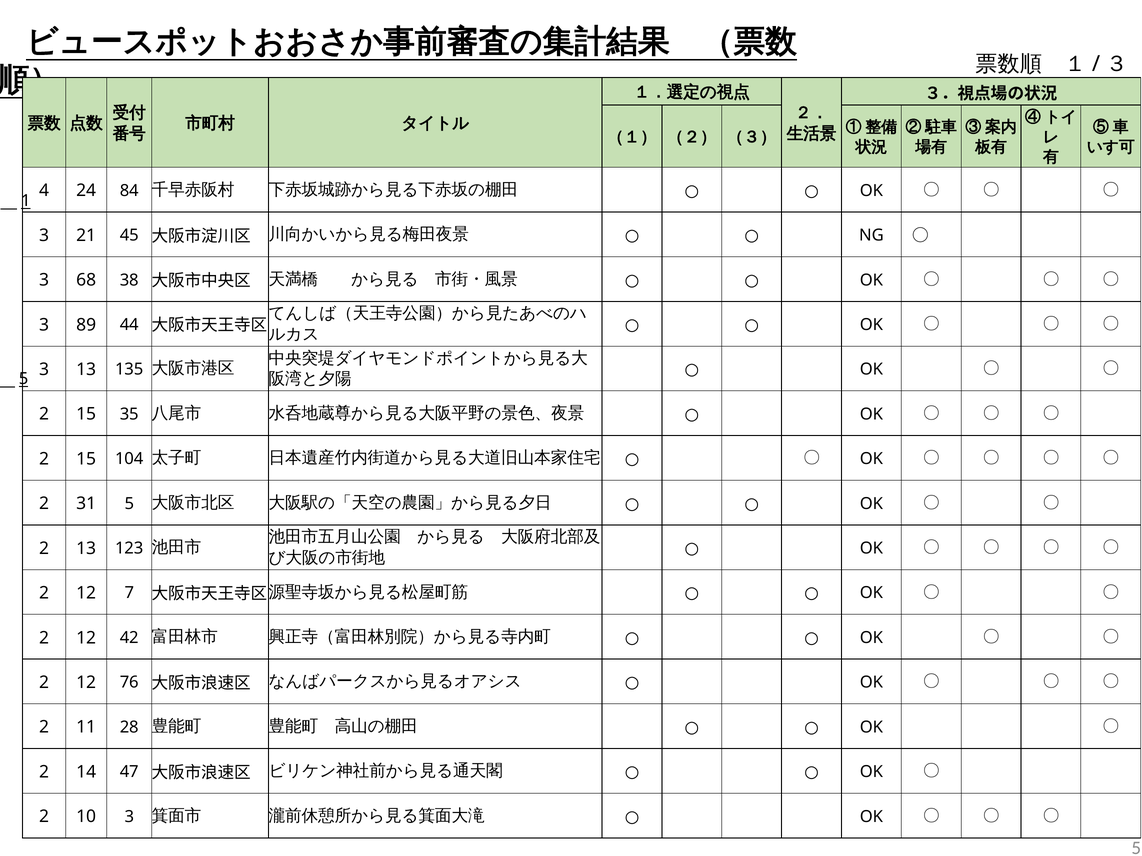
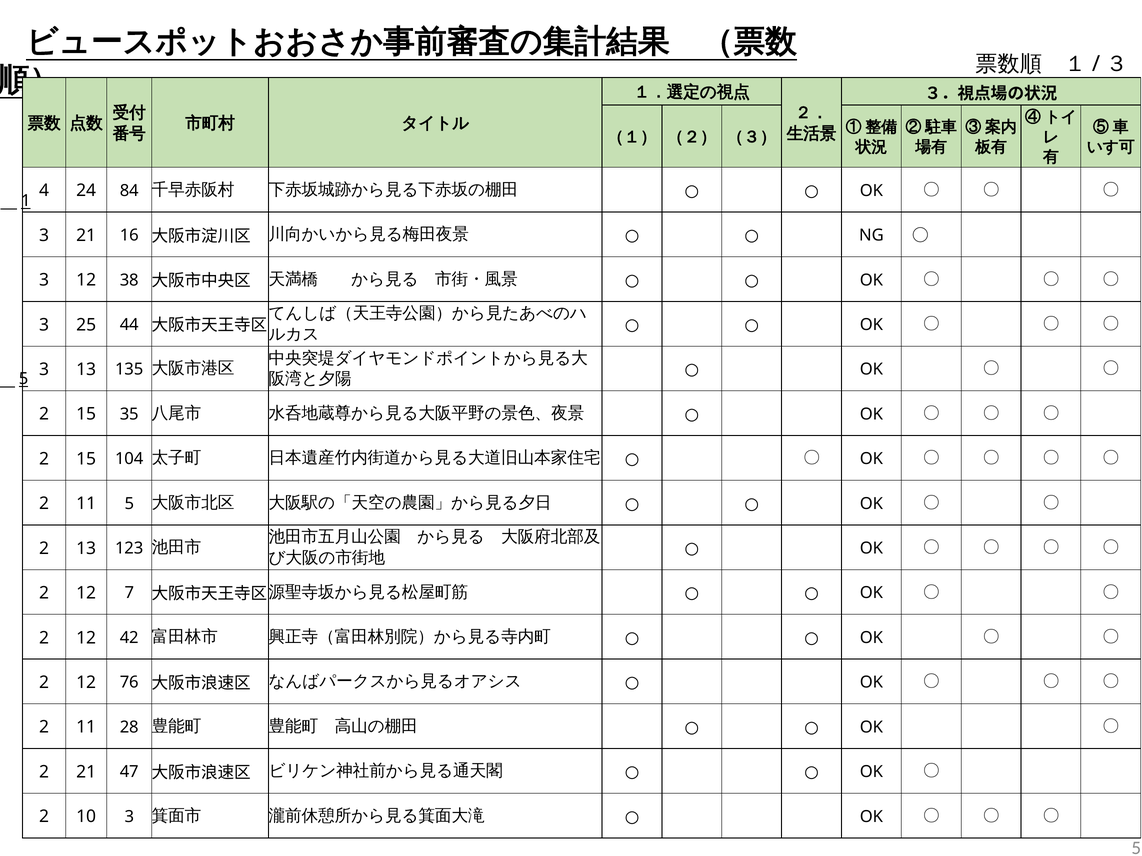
45: 45 -> 16
3 68: 68 -> 12
89: 89 -> 25
31 at (86, 504): 31 -> 11
2 14: 14 -> 21
